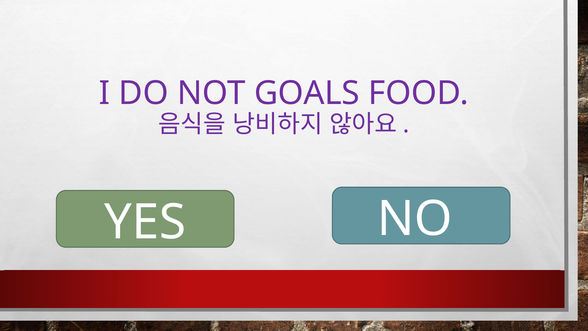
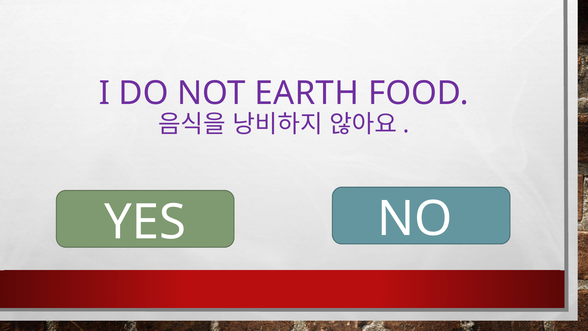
GOALS: GOALS -> EARTH
